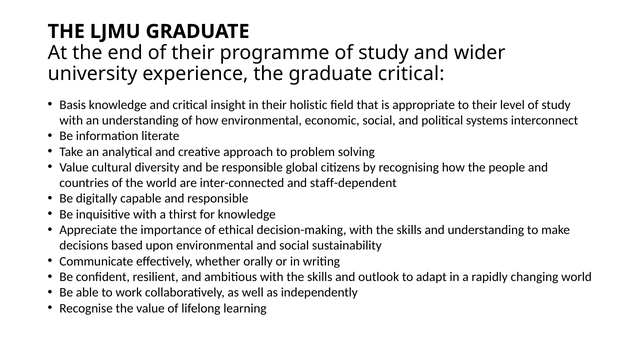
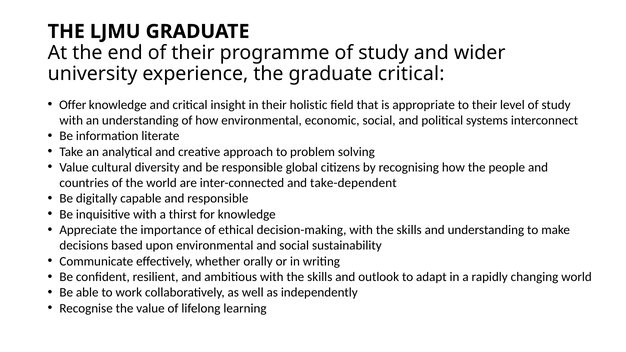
Basis: Basis -> Offer
staff-dependent: staff-dependent -> take-dependent
